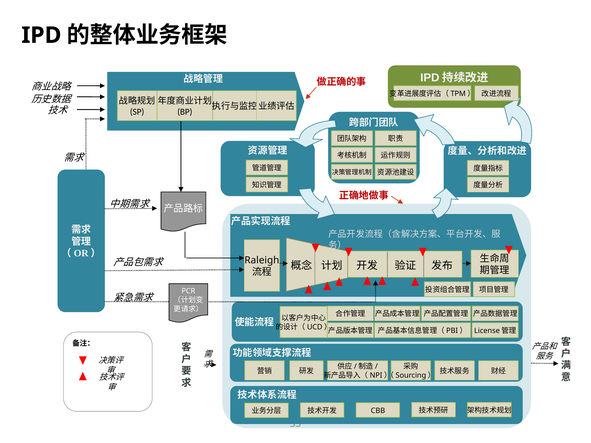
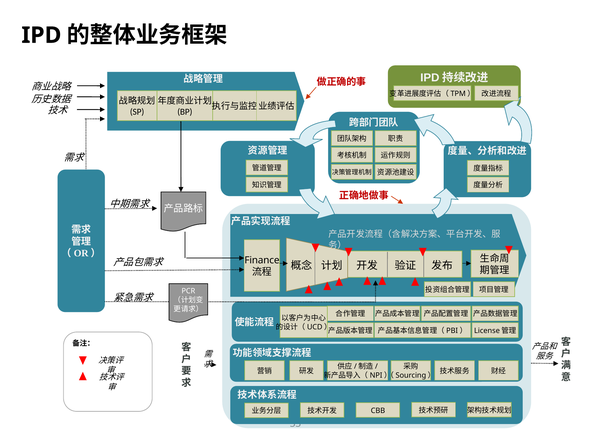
Raleigh: Raleigh -> Finance
